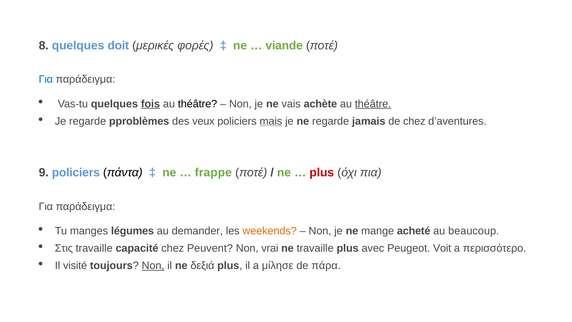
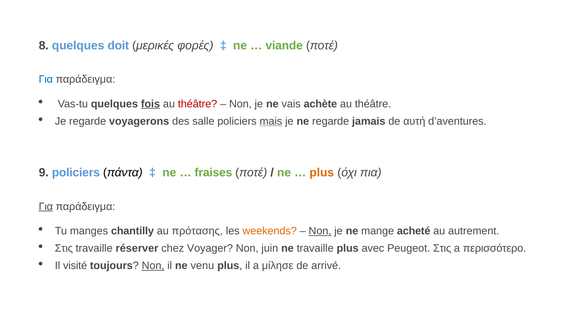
théâtre at (198, 104) colour: black -> red
théâtre at (373, 104) underline: present -> none
pproblèmes: pproblèmes -> voyagerons
veux: veux -> salle
de chez: chez -> αυτή
frappe: frappe -> fraises
plus at (322, 173) colour: red -> orange
Για at (46, 206) underline: none -> present
légumes: légumes -> chantilly
demander: demander -> πρότασης
Non at (320, 231) underline: none -> present
beaucoup: beaucoup -> autrement
capacité: capacité -> réserver
Peuvent: Peuvent -> Voyager
vrai: vrai -> juin
Peugeot Voit: Voit -> Στις
δεξιά: δεξιά -> venu
πάρα: πάρα -> arrivé
